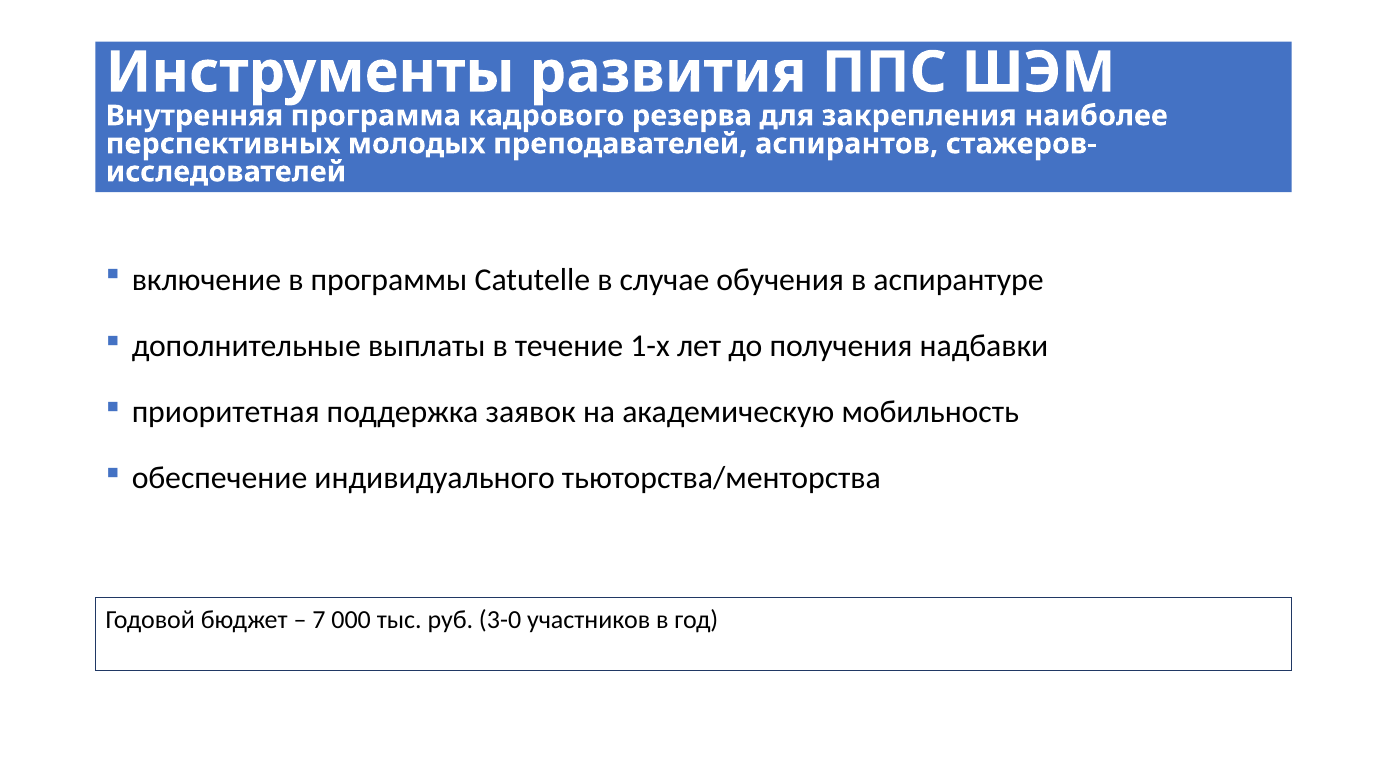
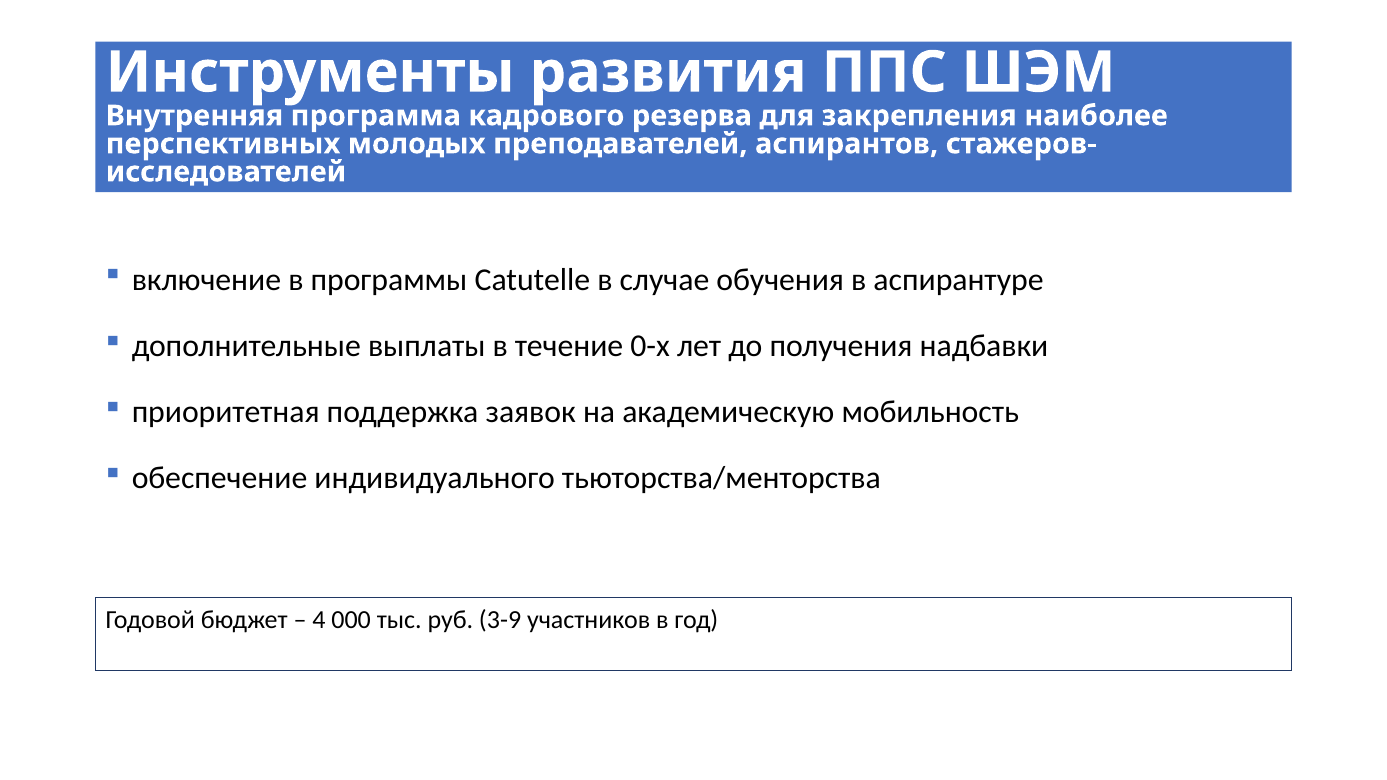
1-х: 1-х -> 0-х
7: 7 -> 4
3-0: 3-0 -> 3-9
